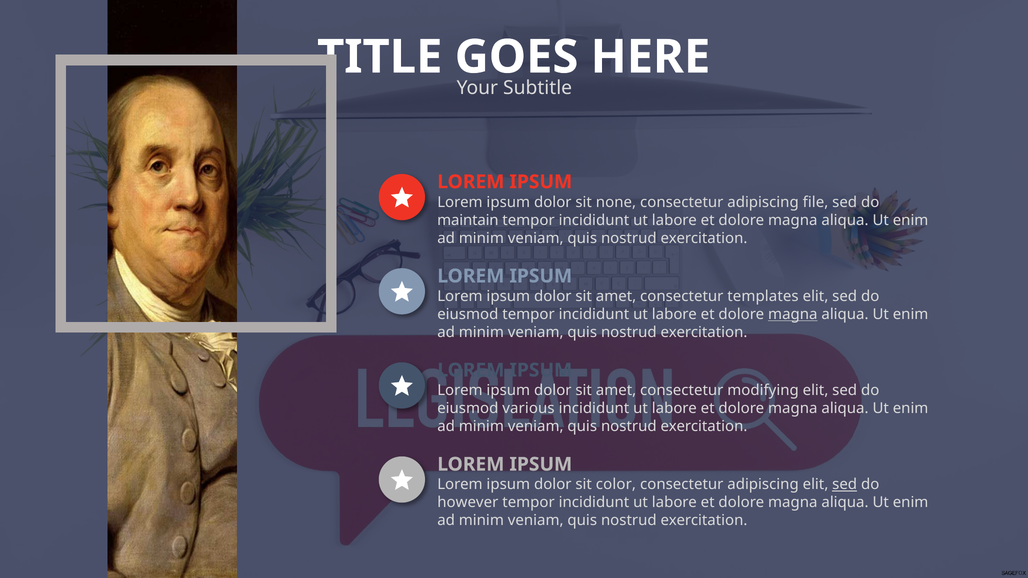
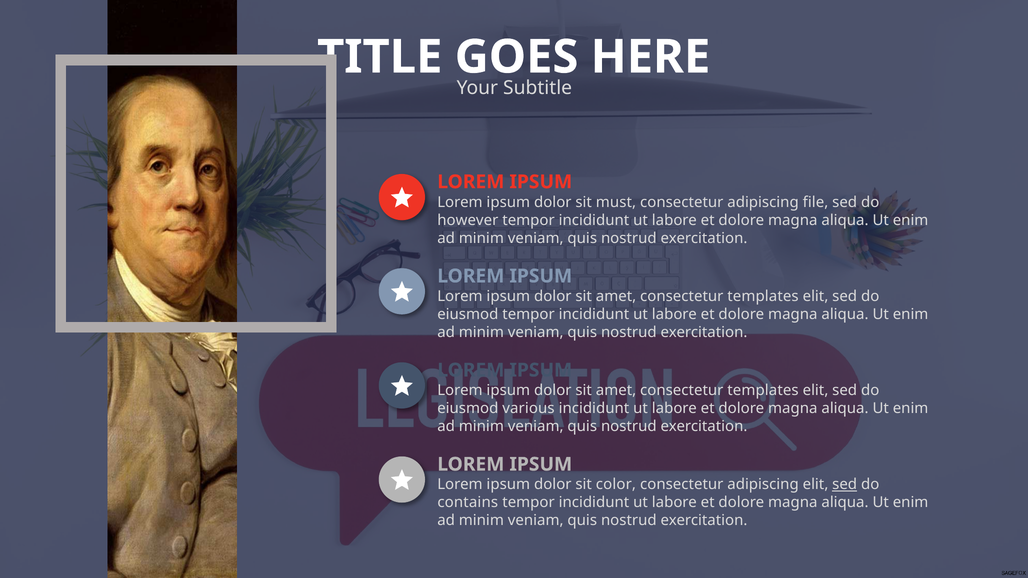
none: none -> must
maintain: maintain -> however
magna at (793, 314) underline: present -> none
modifying at (763, 391): modifying -> templates
however: however -> contains
